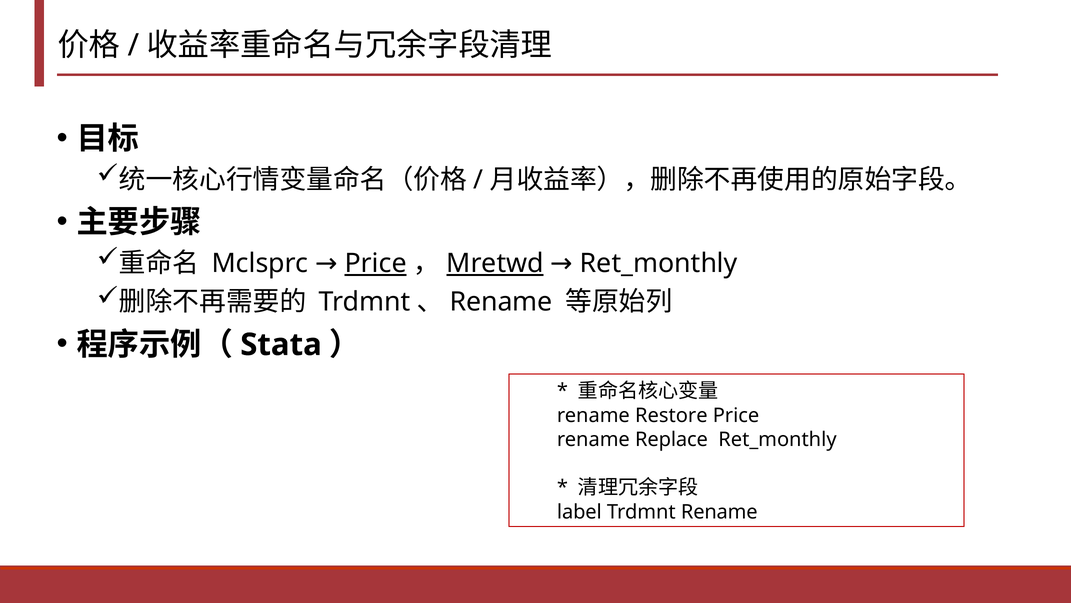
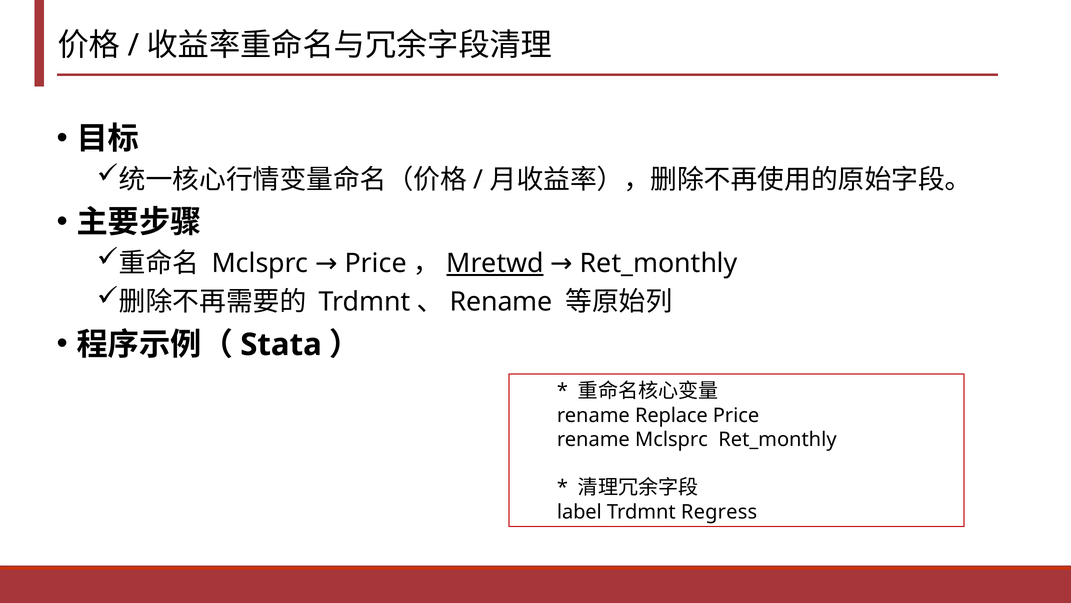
Price at (376, 263) underline: present -> none
Restore: Restore -> Replace
rename Replace: Replace -> Mclsprc
Trdmnt Rename: Rename -> Regress
